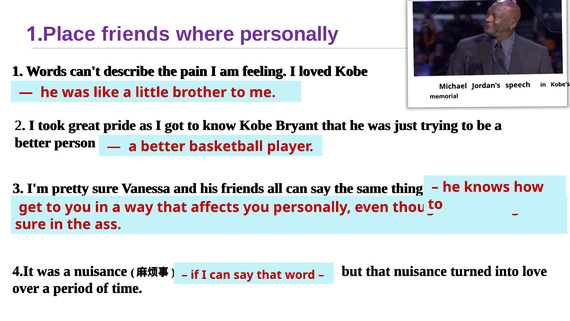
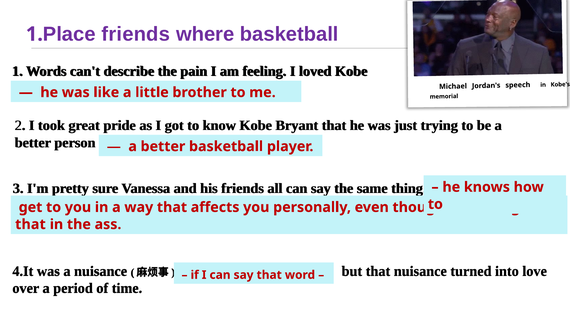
where personally: personally -> basketball
sure at (31, 224): sure -> that
